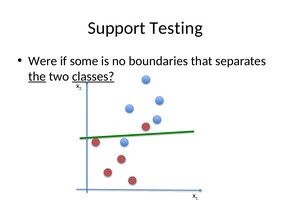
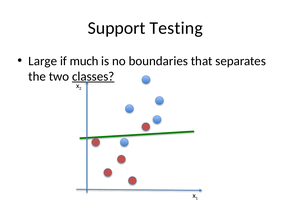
Were: Were -> Large
some: some -> much
the underline: present -> none
